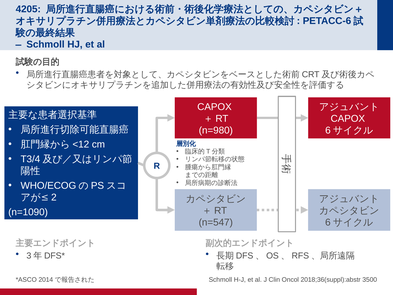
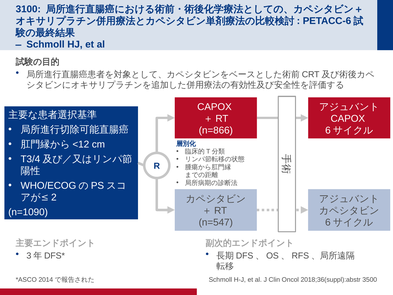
4205: 4205 -> 3100
n=980: n=980 -> n=866
